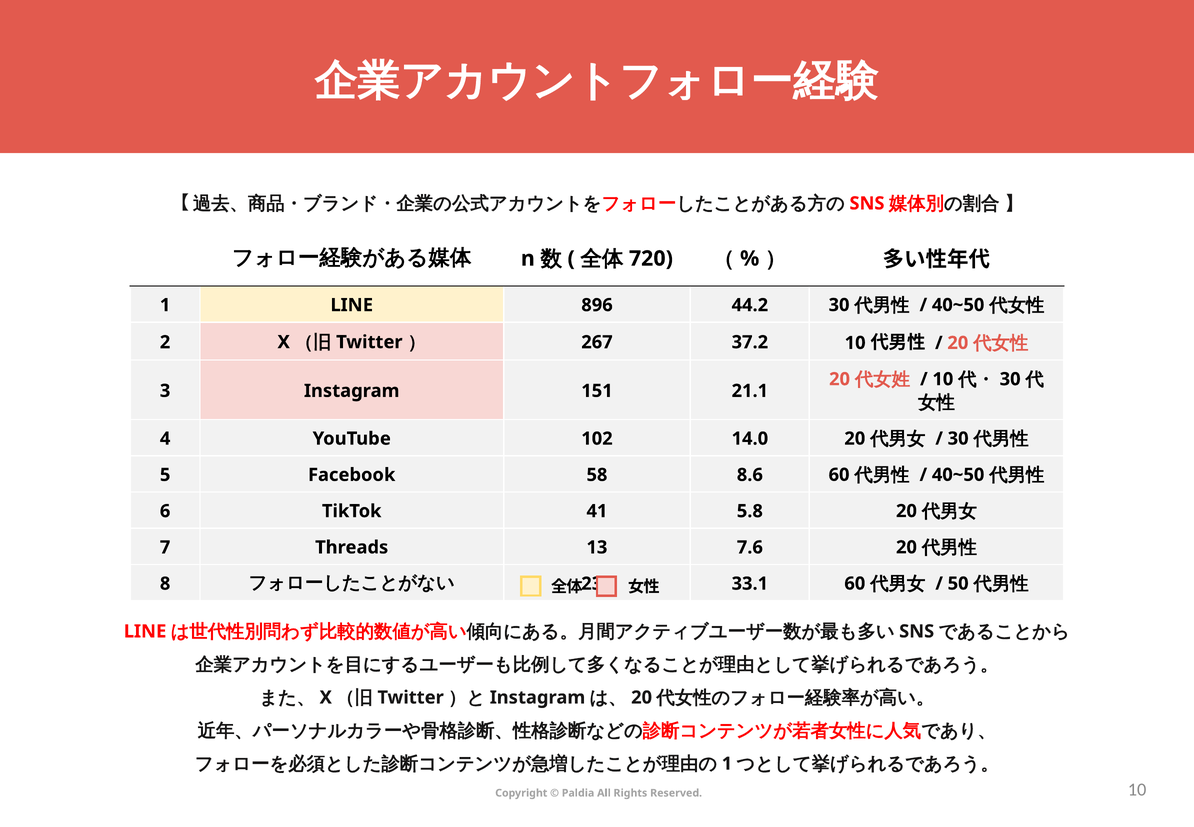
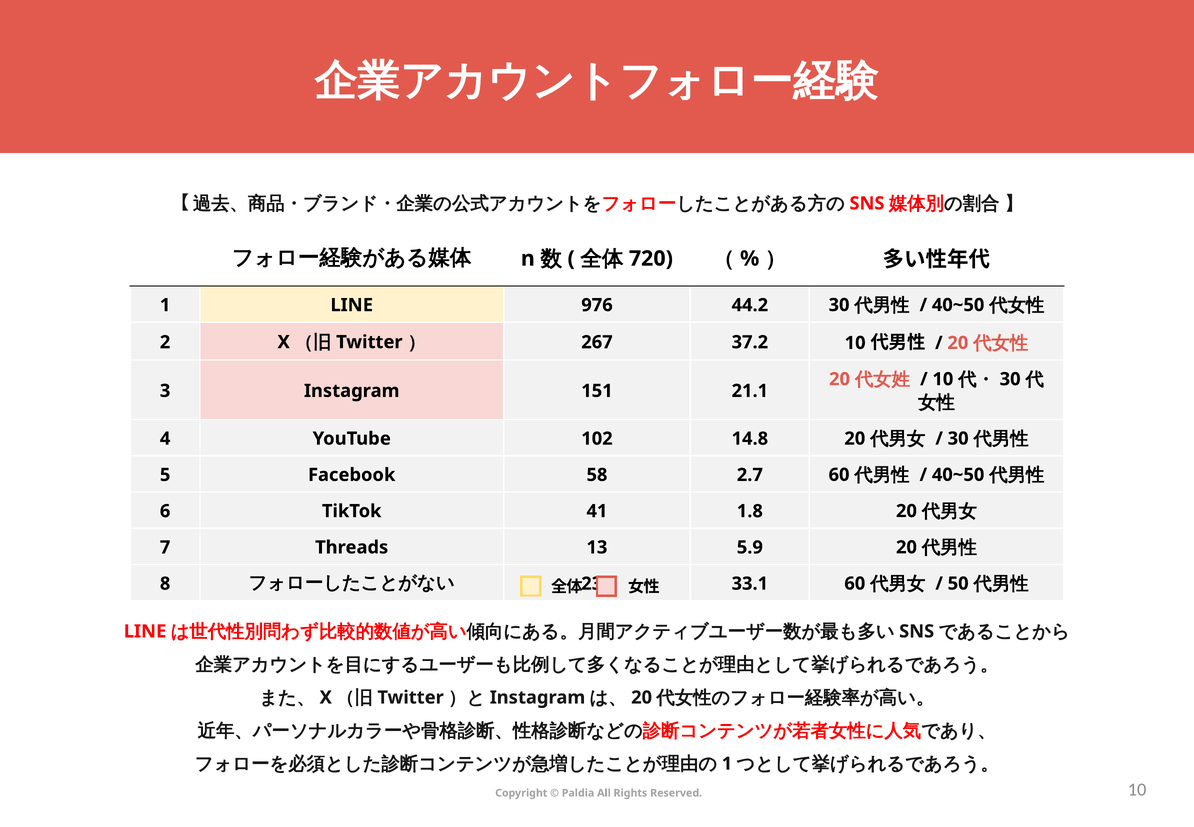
896: 896 -> 976
14.0: 14.0 -> 14.8
8.6: 8.6 -> 2.7
5.8: 5.8 -> 1.8
7.6: 7.6 -> 5.9
